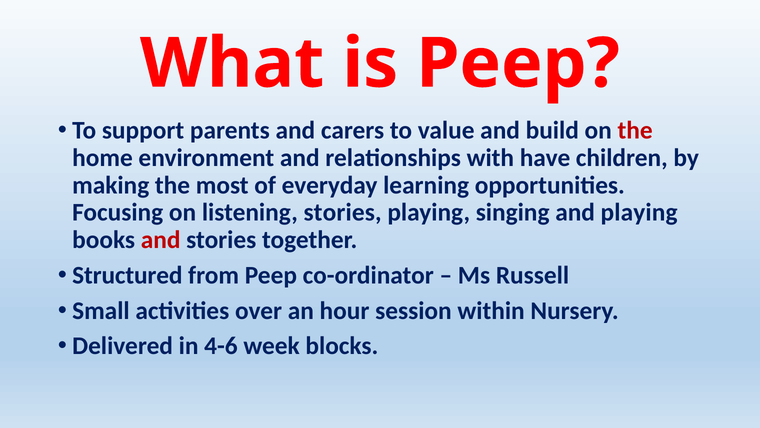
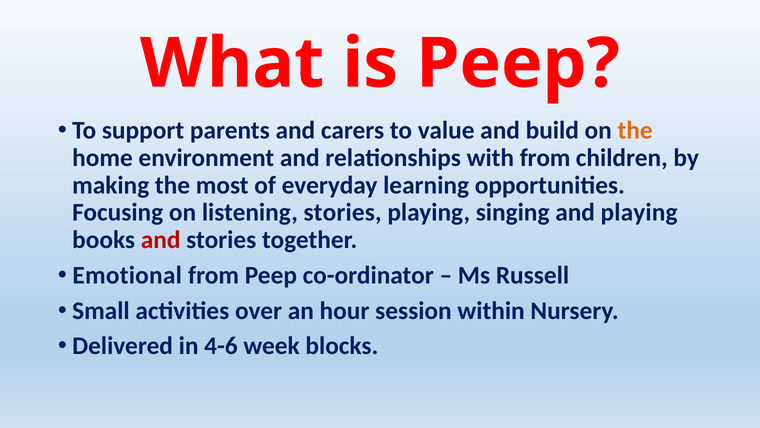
the at (635, 130) colour: red -> orange
with have: have -> from
Structured: Structured -> Emotional
